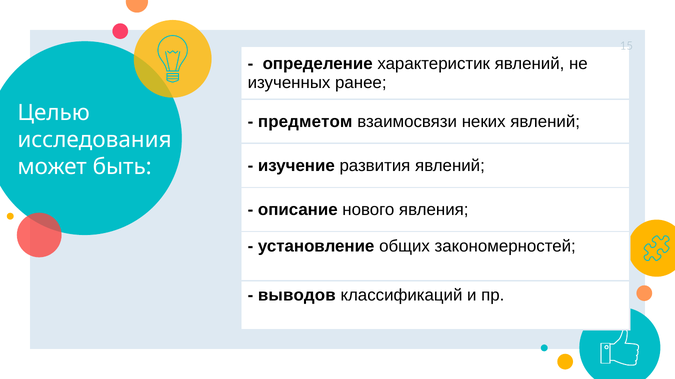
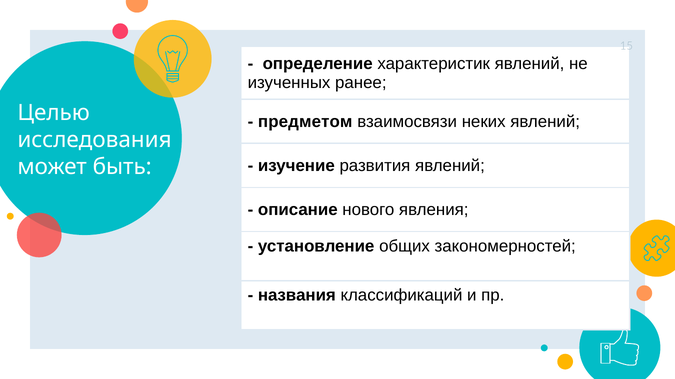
выводов: выводов -> названия
